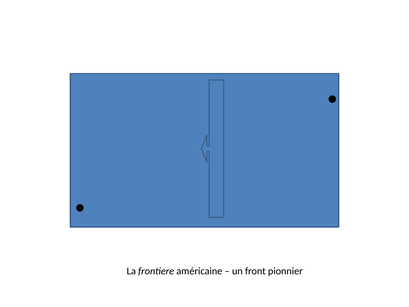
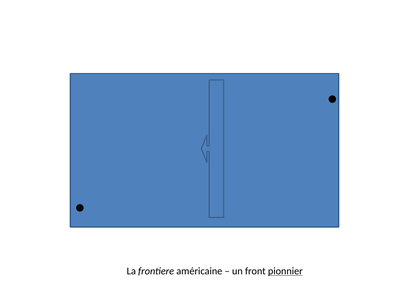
pionnier underline: none -> present
